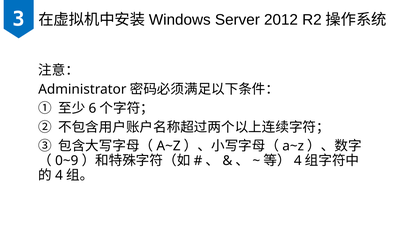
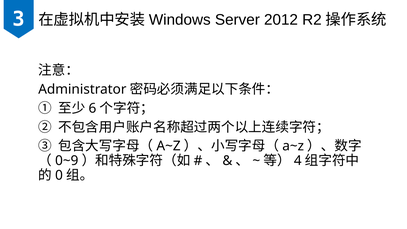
4 at (59, 175): 4 -> 0
